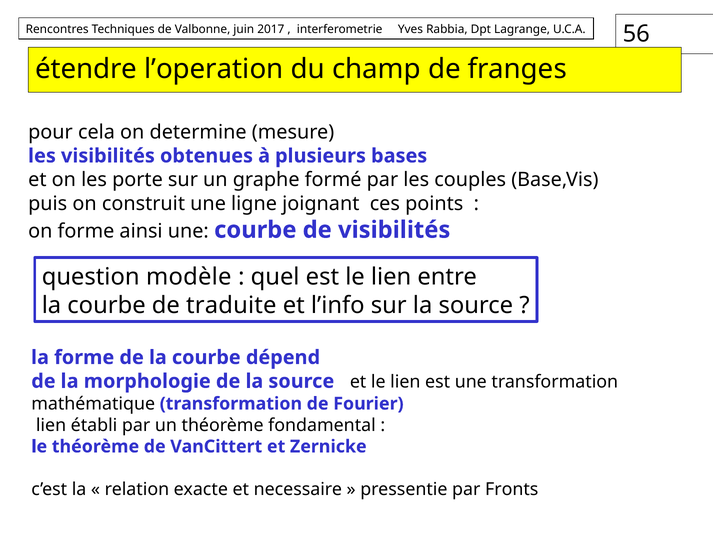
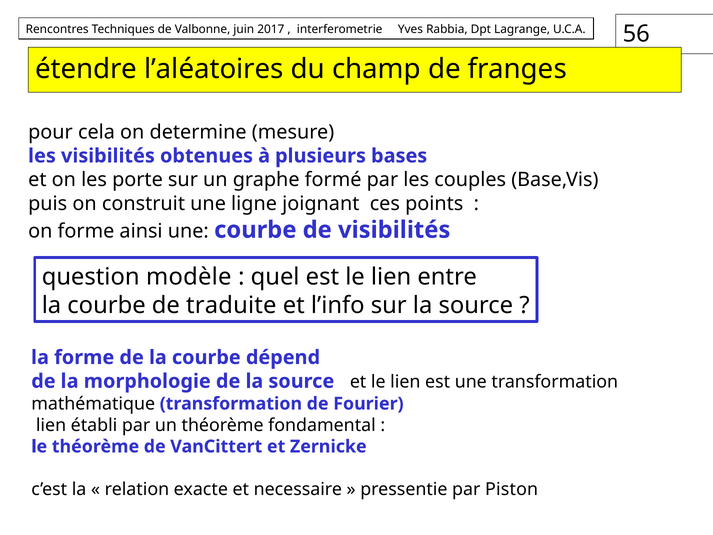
l’operation: l’operation -> l’aléatoires
Fronts: Fronts -> Piston
